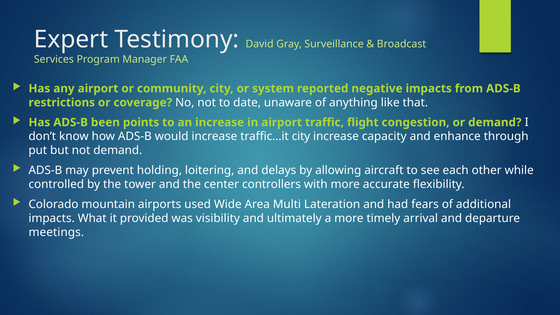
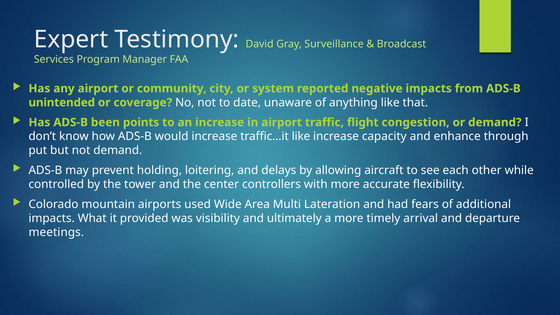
restrictions: restrictions -> unintended
traffic…it city: city -> like
